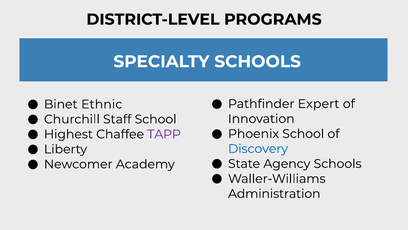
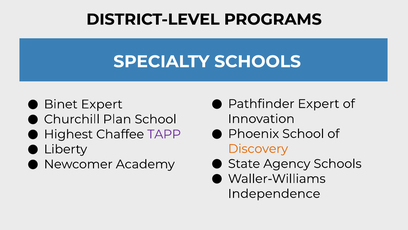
Binet Ethnic: Ethnic -> Expert
Staff: Staff -> Plan
Discovery colour: blue -> orange
Administration: Administration -> Independence
